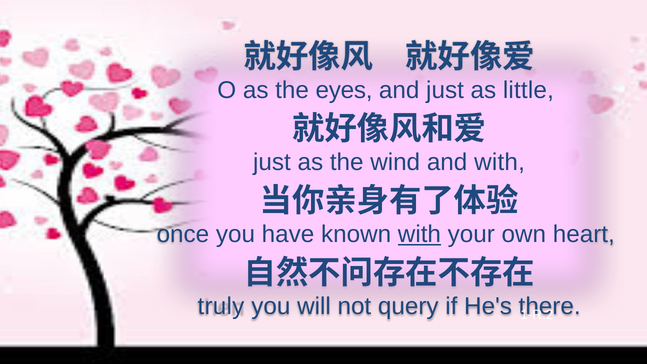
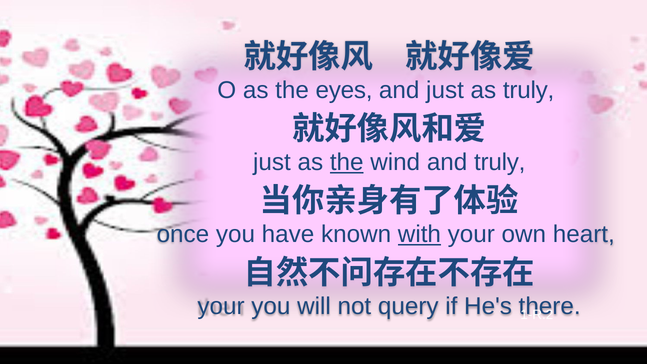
as little: little -> truly
the at (347, 162) underline: none -> present
and with: with -> truly
truly at (221, 306): truly -> your
